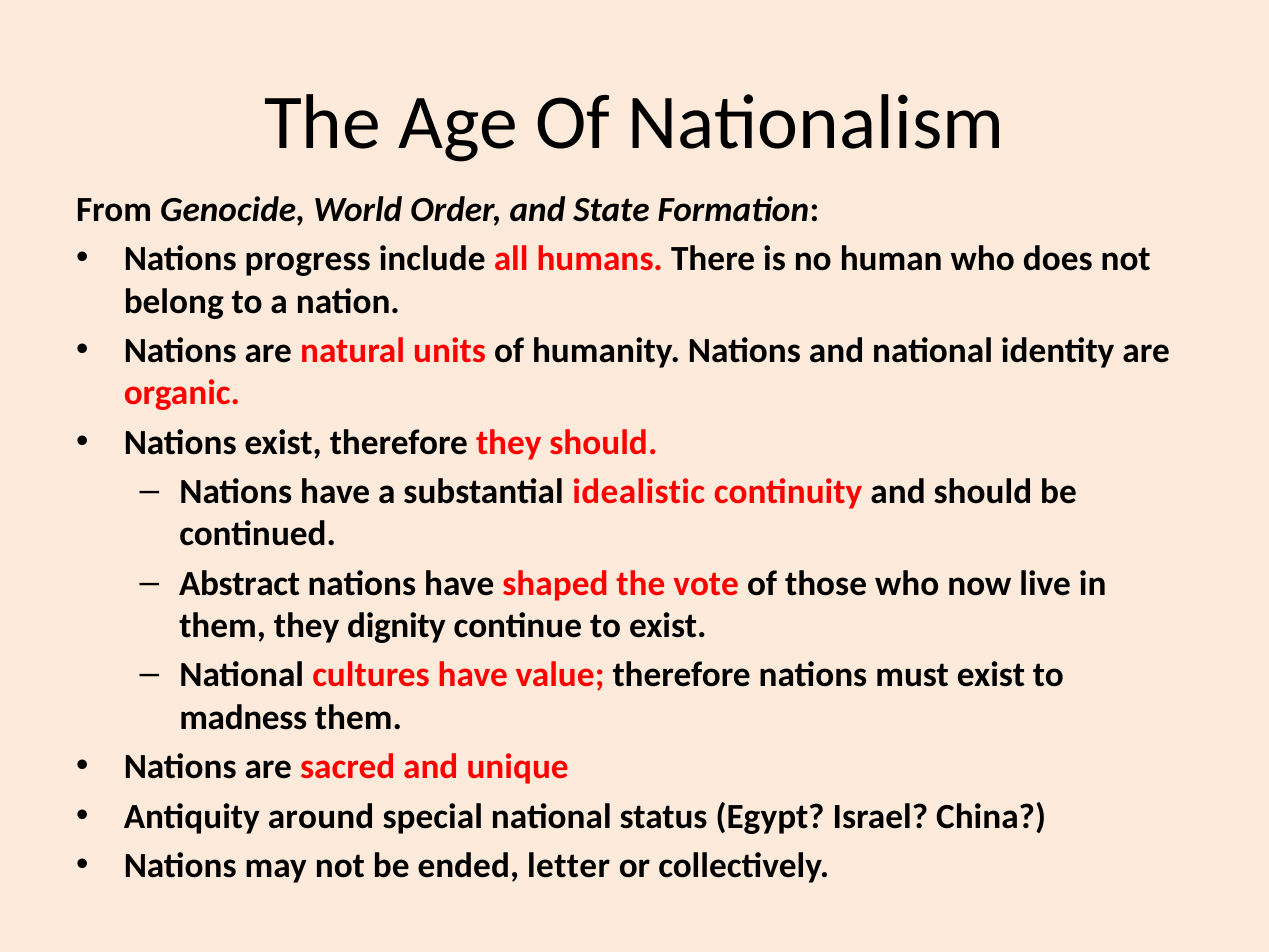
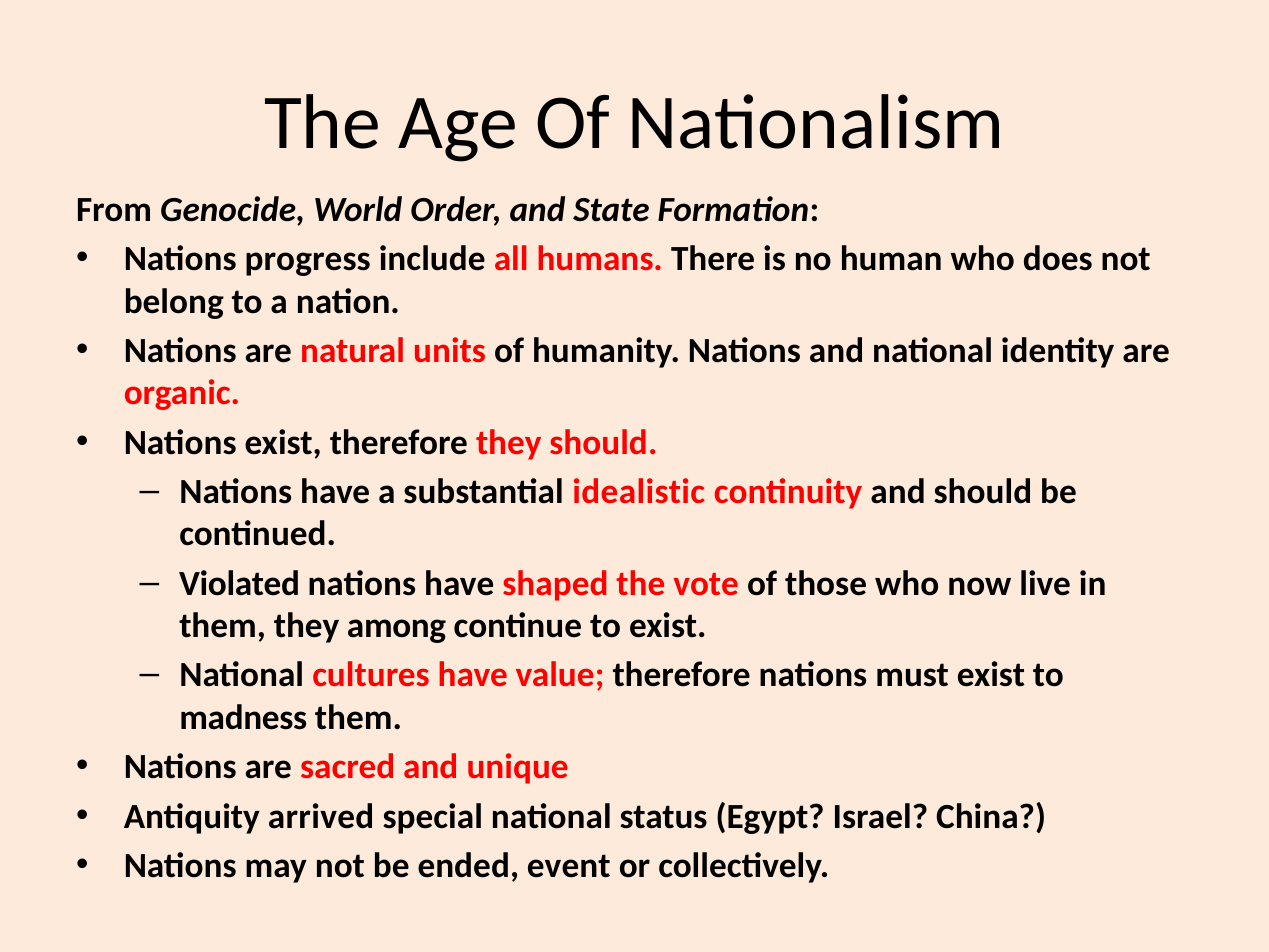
Abstract: Abstract -> Violated
dignity: dignity -> among
around: around -> arrived
letter: letter -> event
